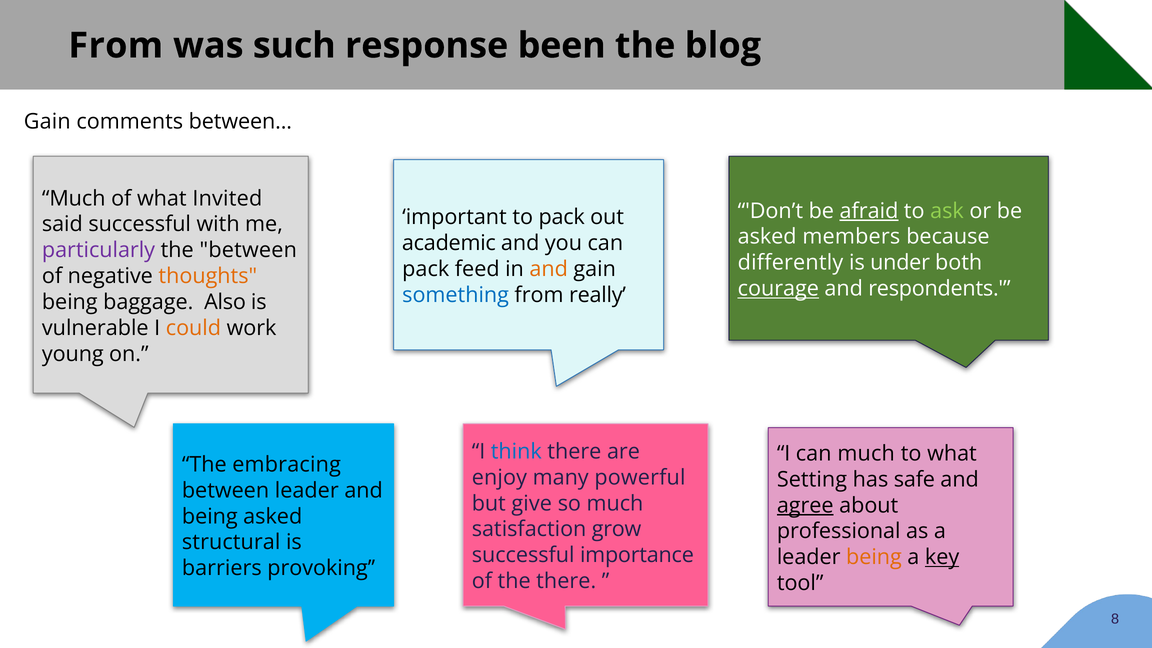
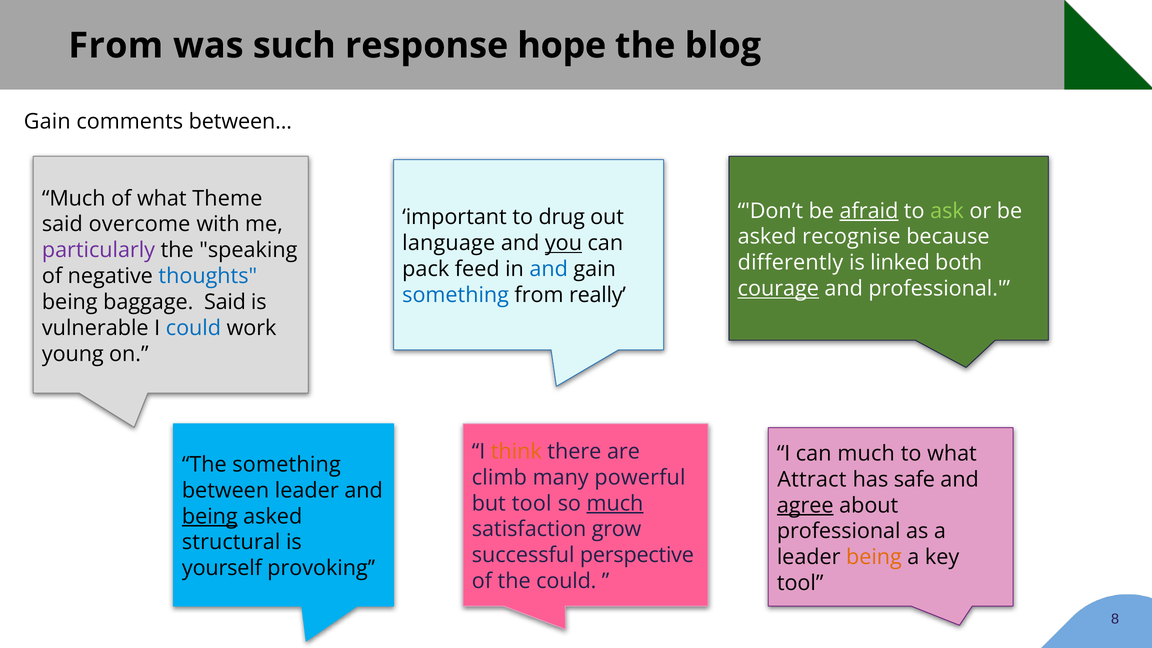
been: been -> hope
Invited: Invited -> Theme
to pack: pack -> drug
said successful: successful -> overcome
members: members -> recognise
academic: academic -> language
you underline: none -> present
the between: between -> speaking
under: under -> linked
and at (549, 269) colour: orange -> blue
thoughts colour: orange -> blue
and respondents: respondents -> professional
baggage Also: Also -> Said
could at (193, 328) colour: orange -> blue
think colour: blue -> orange
The embracing: embracing -> something
enjoy: enjoy -> climb
Setting: Setting -> Attract
but give: give -> tool
much at (615, 503) underline: none -> present
being at (210, 516) underline: none -> present
importance: importance -> perspective
key underline: present -> none
barriers: barriers -> yourself
the there: there -> could
